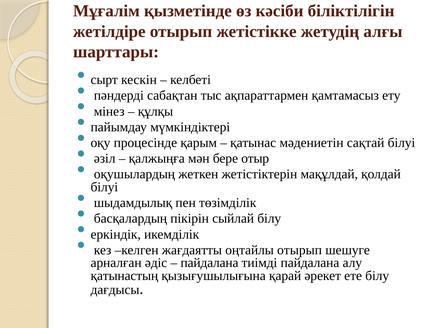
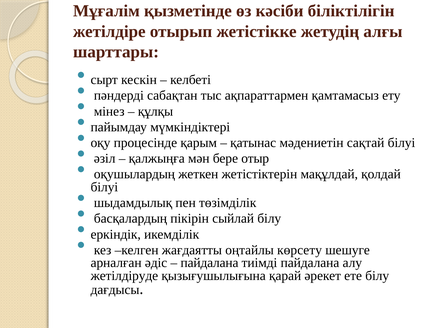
оңтайлы отырып: отырып -> көрсету
қатынастың: қатынастың -> жетілдіруде
